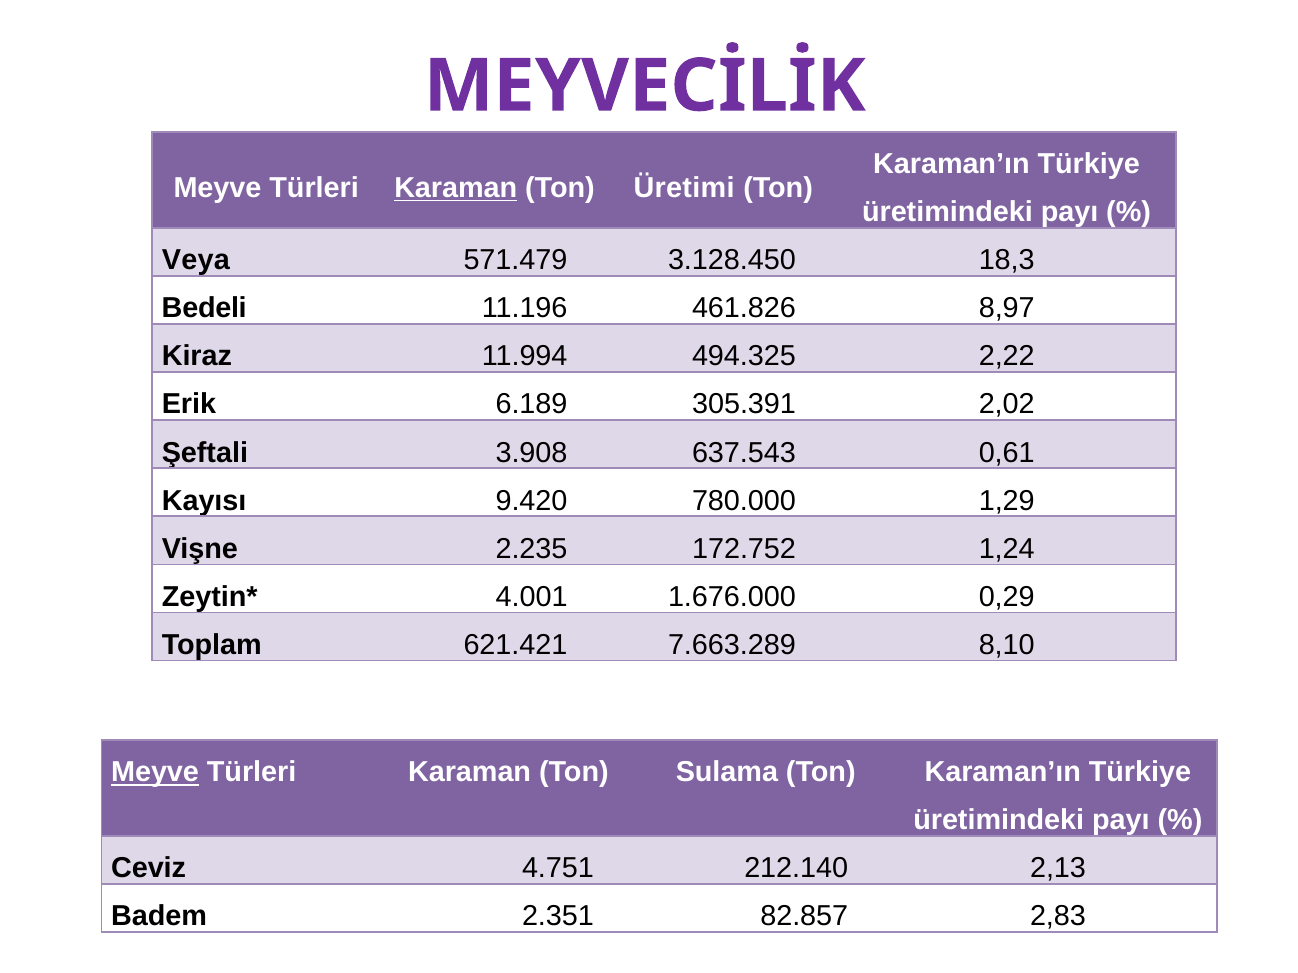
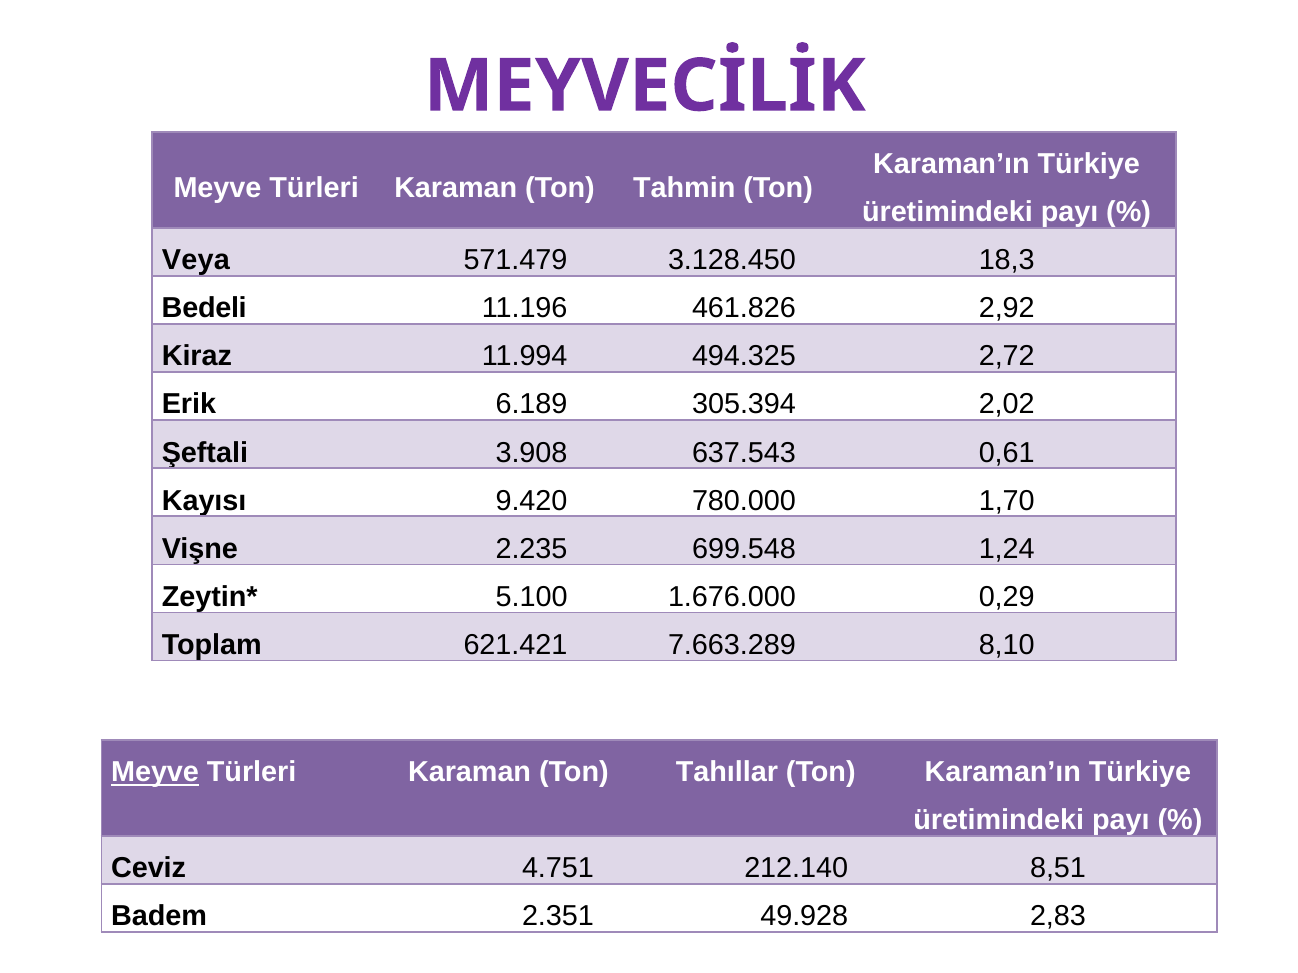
Karaman at (456, 188) underline: present -> none
Üretimi: Üretimi -> Tahmin
8,97: 8,97 -> 2,92
2,22: 2,22 -> 2,72
305.391: 305.391 -> 305.394
1,29: 1,29 -> 1,70
172.752: 172.752 -> 699.548
4.001: 4.001 -> 5.100
Sulama: Sulama -> Tahıllar
2,13: 2,13 -> 8,51
82.857: 82.857 -> 49.928
